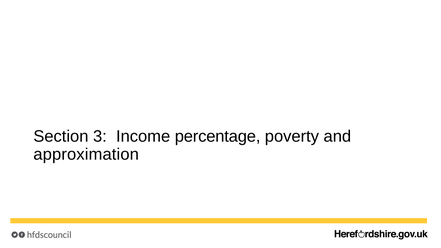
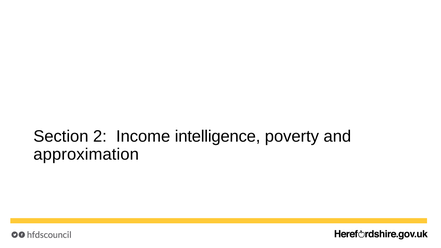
3: 3 -> 2
percentage: percentage -> intelligence
